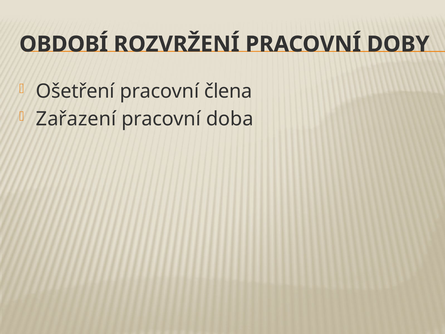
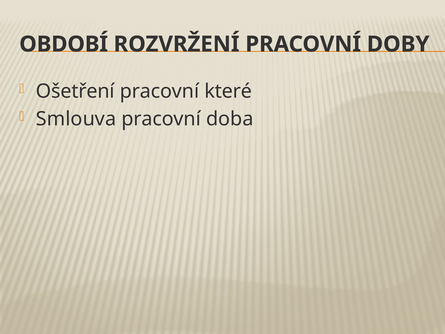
člena: člena -> které
Zařazení: Zařazení -> Smlouva
